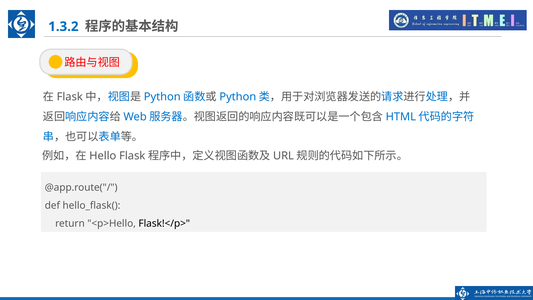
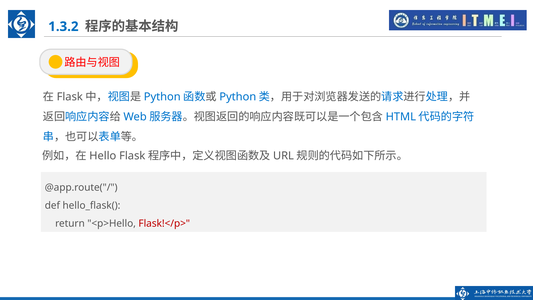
Flask!</p> colour: black -> red
